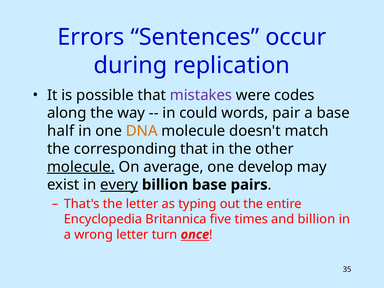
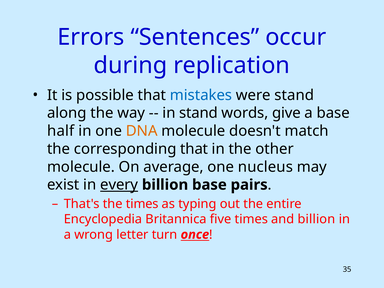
mistakes colour: purple -> blue
were codes: codes -> stand
in could: could -> stand
pair: pair -> give
molecule at (81, 167) underline: present -> none
develop: develop -> nucleus
the letter: letter -> times
